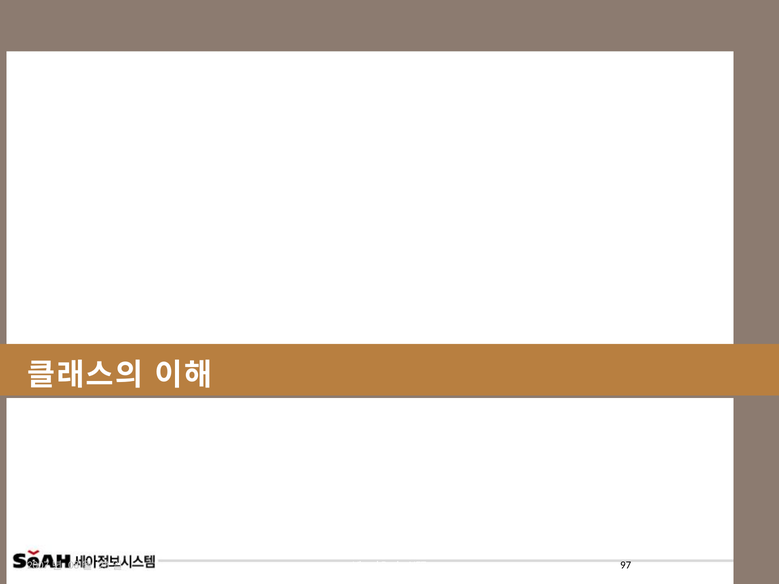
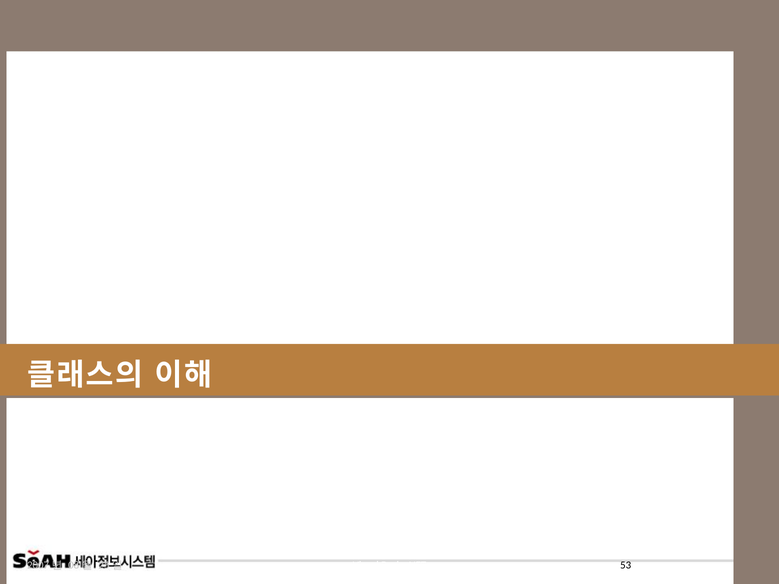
97: 97 -> 53
